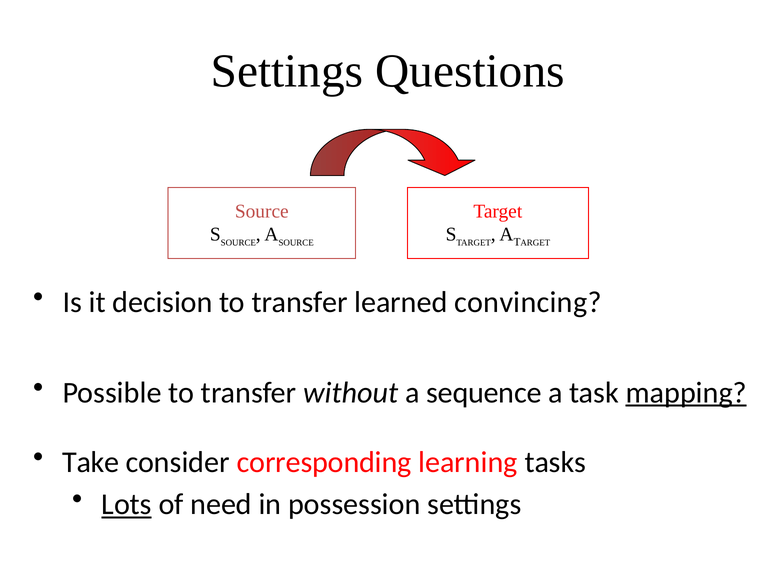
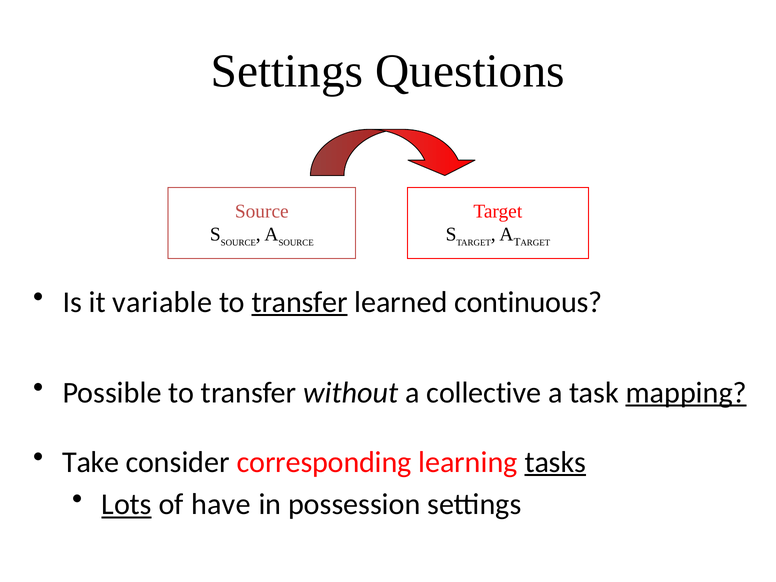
decision: decision -> variable
transfer at (300, 302) underline: none -> present
convincing: convincing -> continuous
sequence: sequence -> collective
tasks underline: none -> present
need: need -> have
